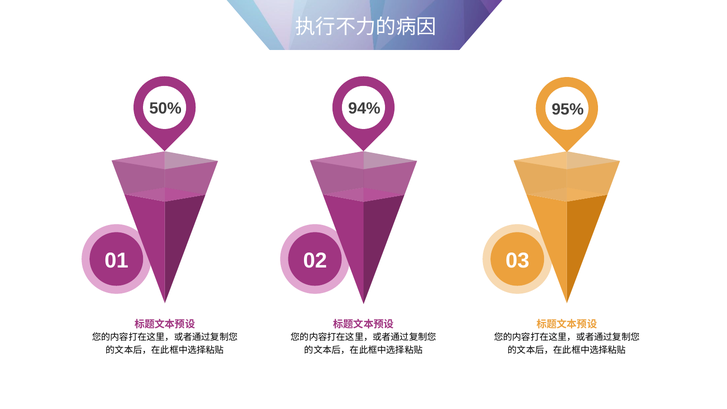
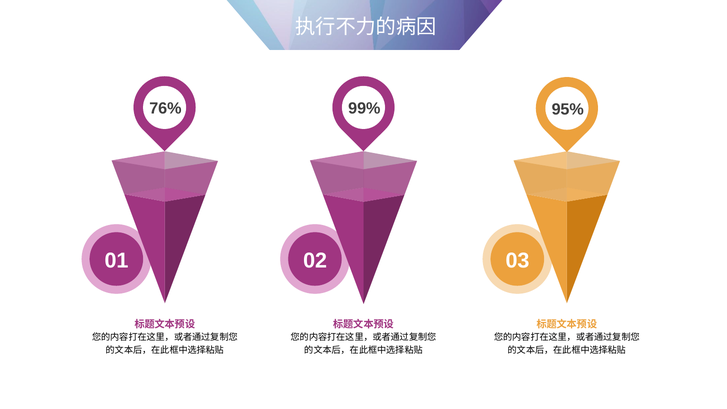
50%: 50% -> 76%
94%: 94% -> 99%
